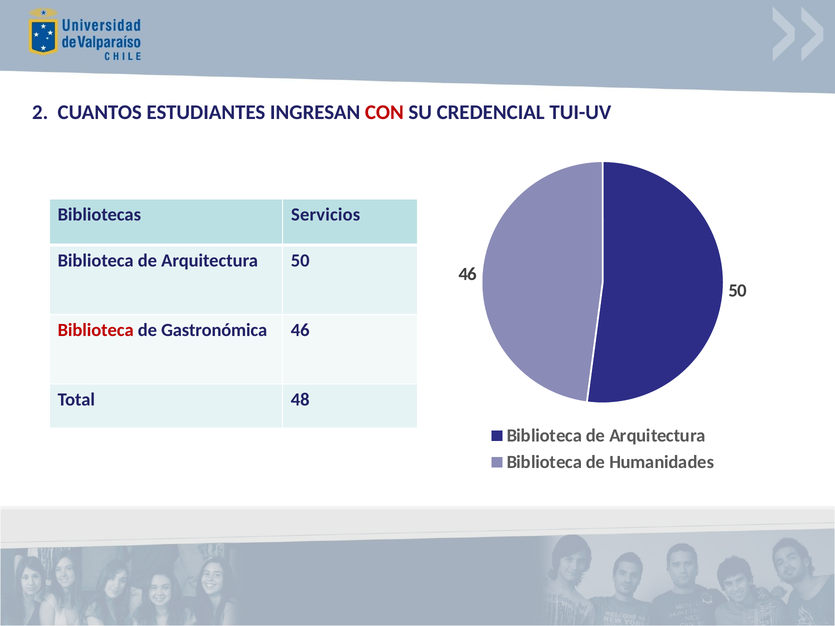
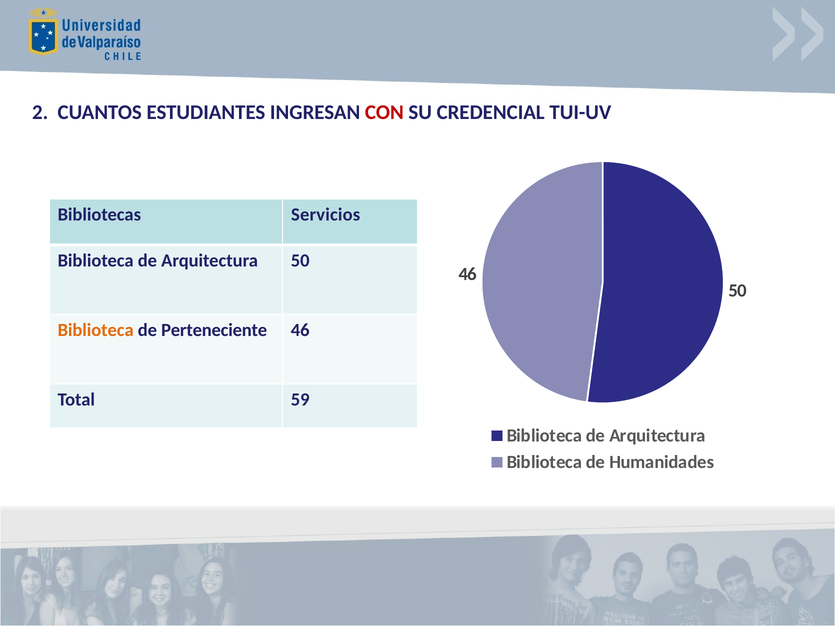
Biblioteca at (96, 330) colour: red -> orange
Gastronómica: Gastronómica -> Perteneciente
48: 48 -> 59
